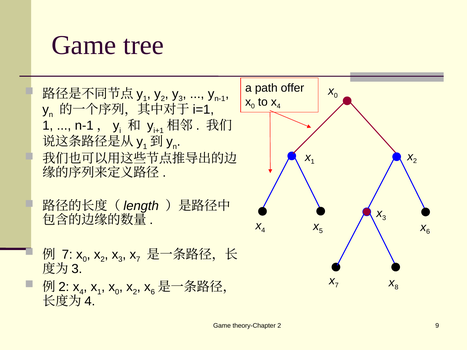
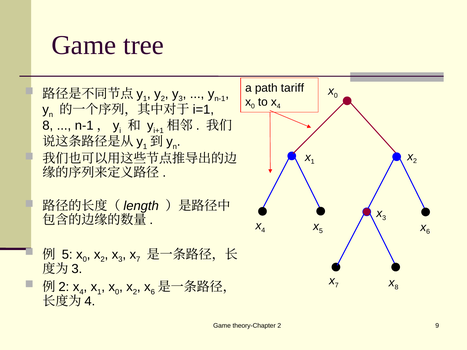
offer: offer -> tariff
1 at (48, 126): 1 -> 8
7 at (67, 255): 7 -> 5
